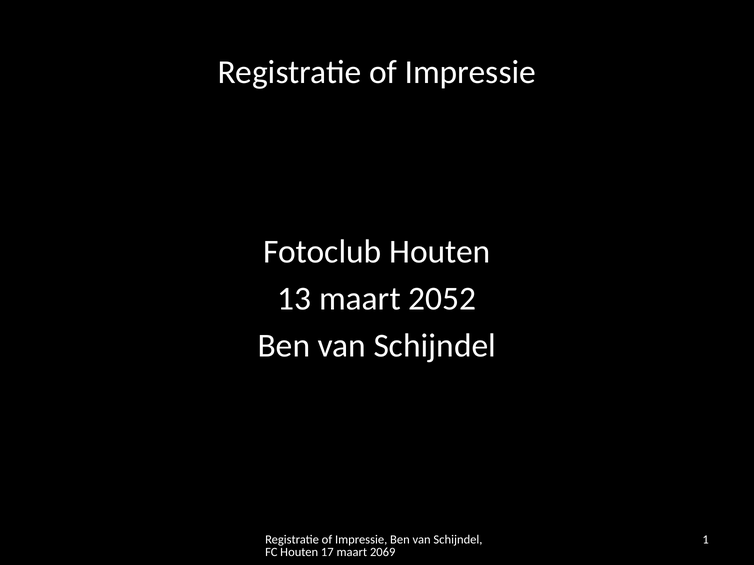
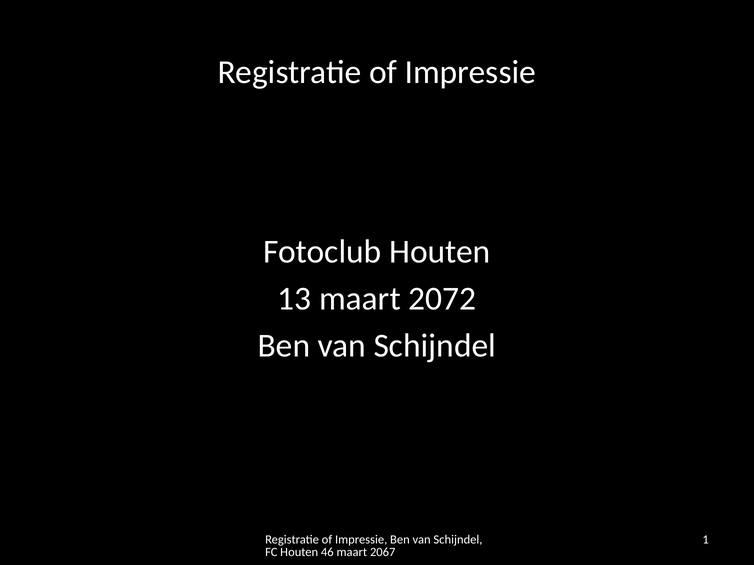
2052: 2052 -> 2072
17: 17 -> 46
2069: 2069 -> 2067
